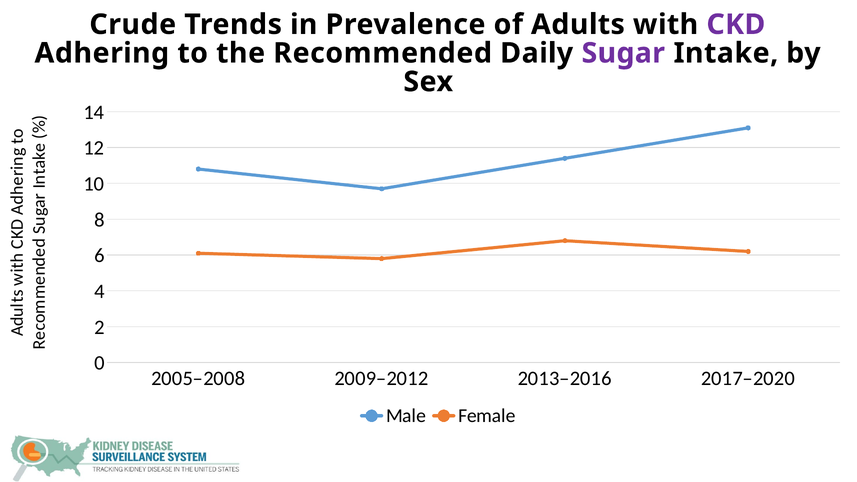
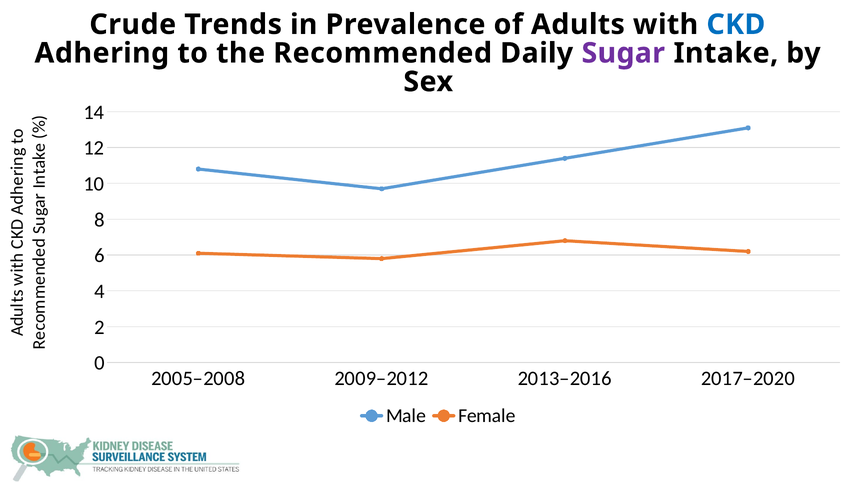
CKD colour: purple -> blue
